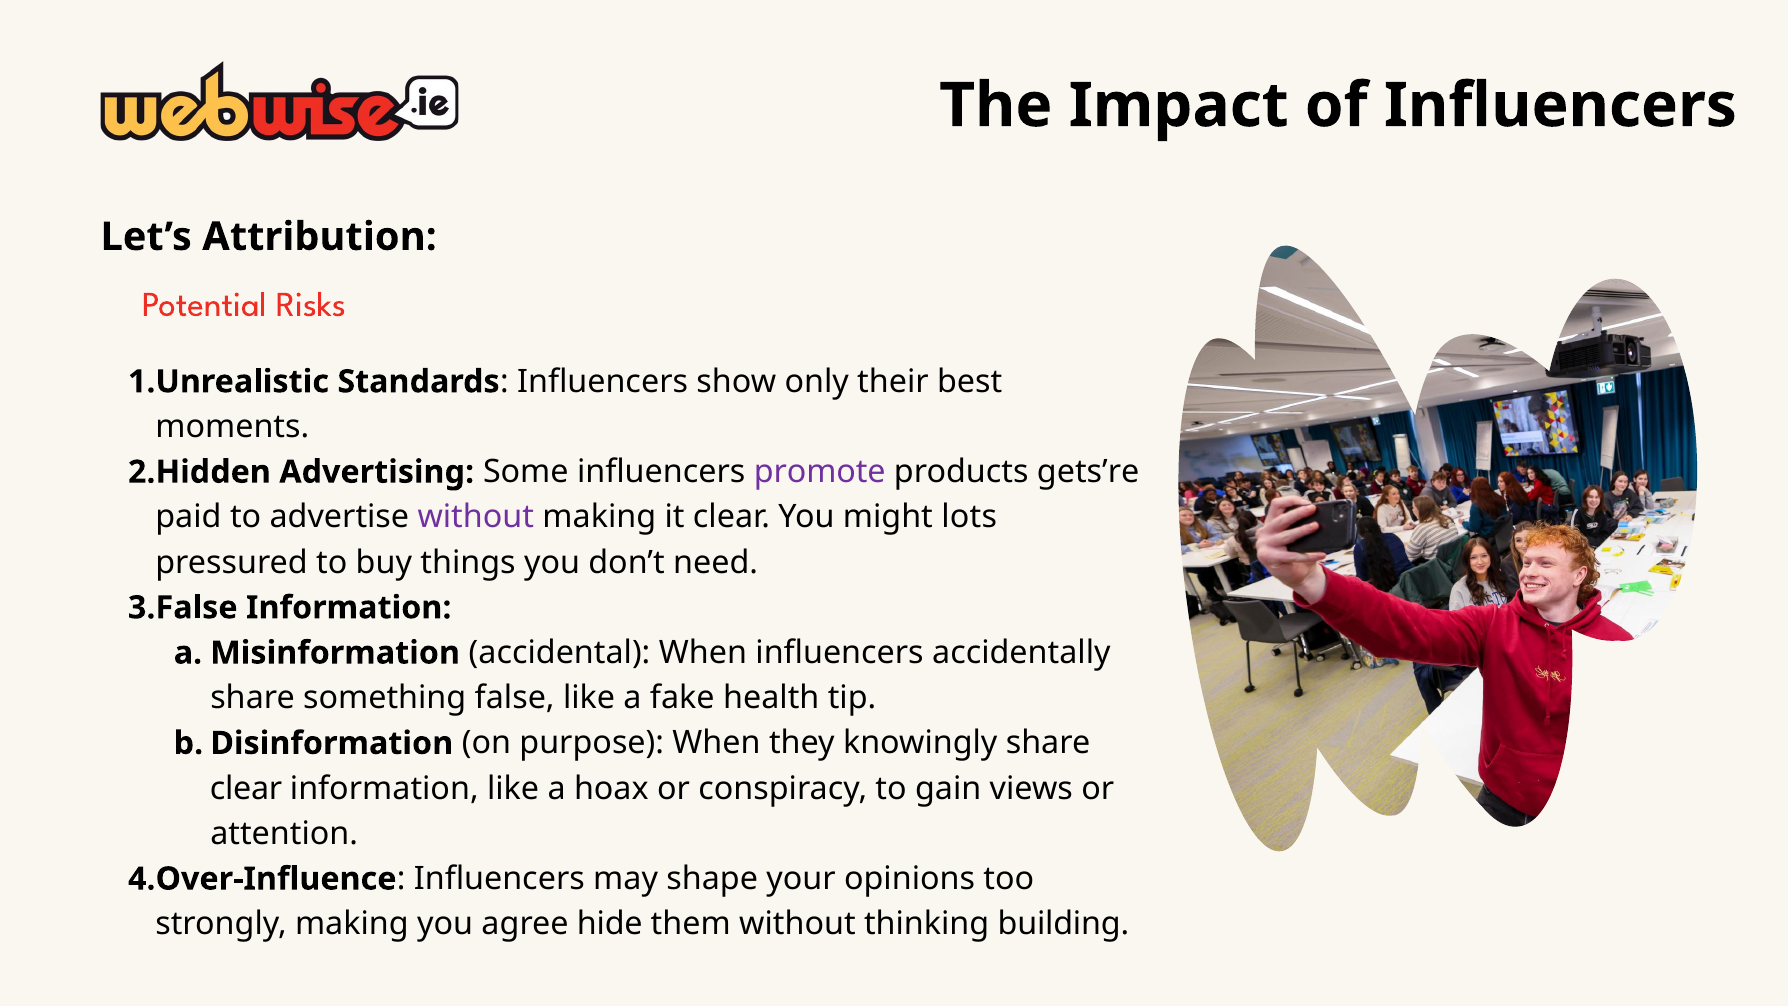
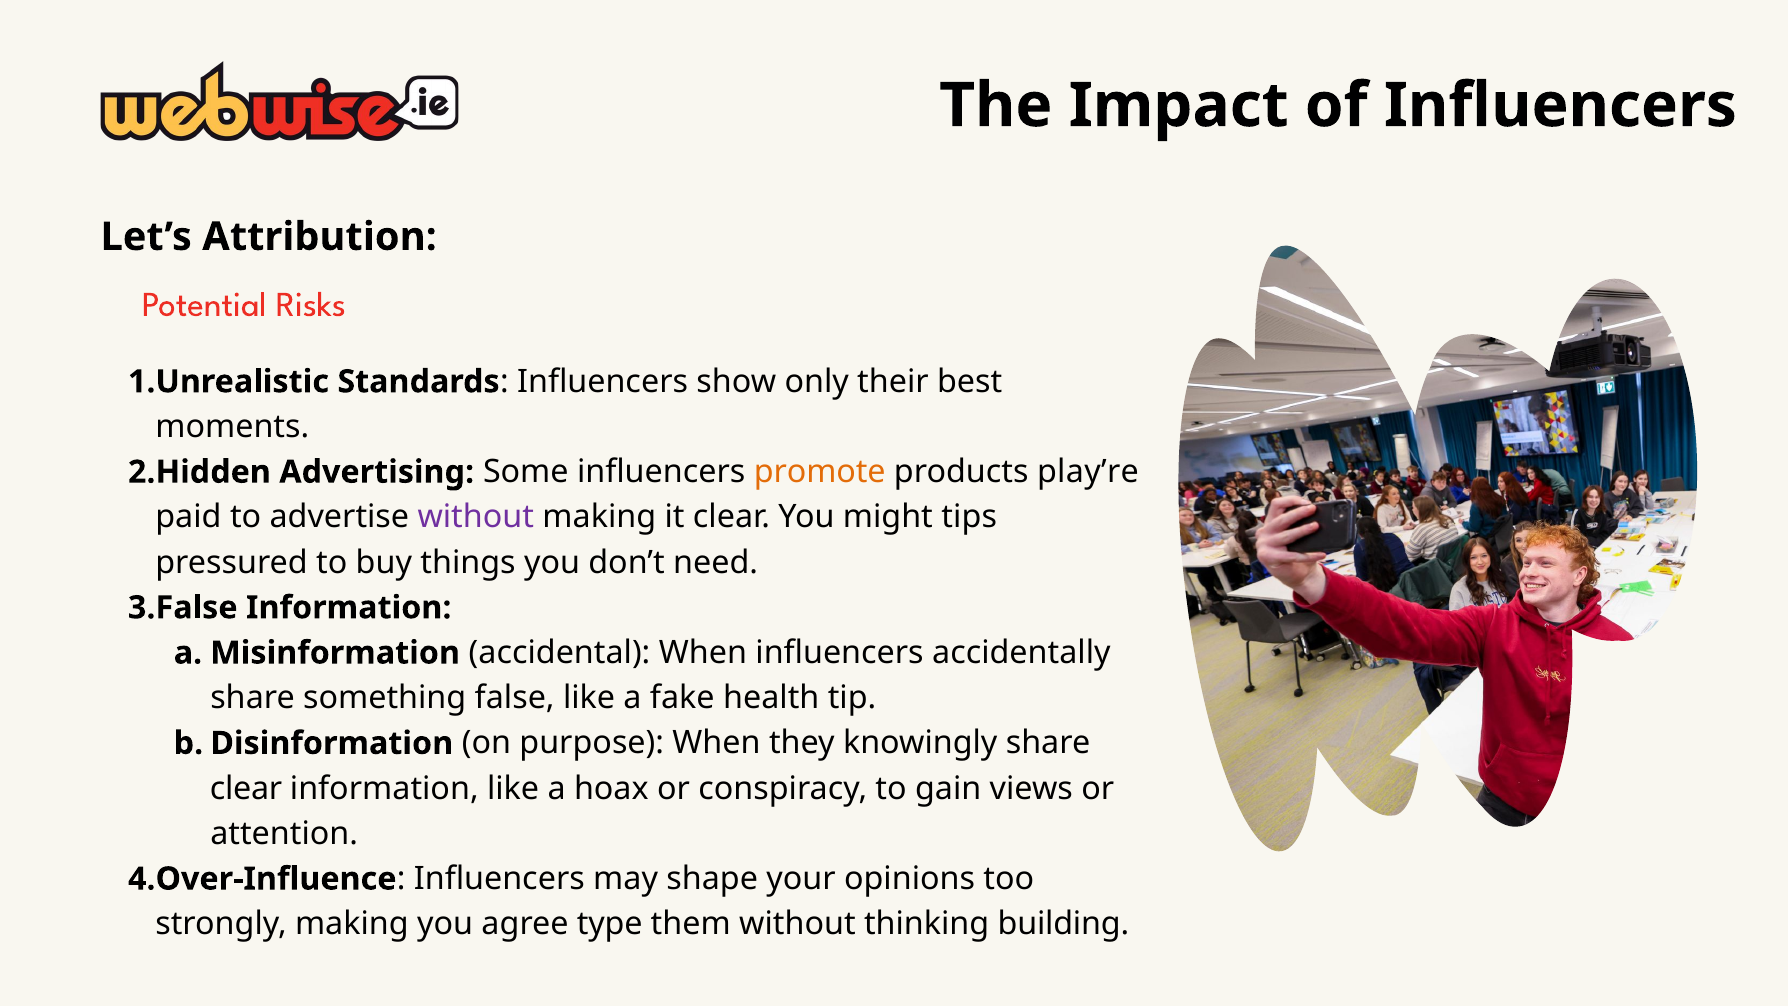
promote colour: purple -> orange
gets’re: gets’re -> play’re
lots: lots -> tips
hide: hide -> type
